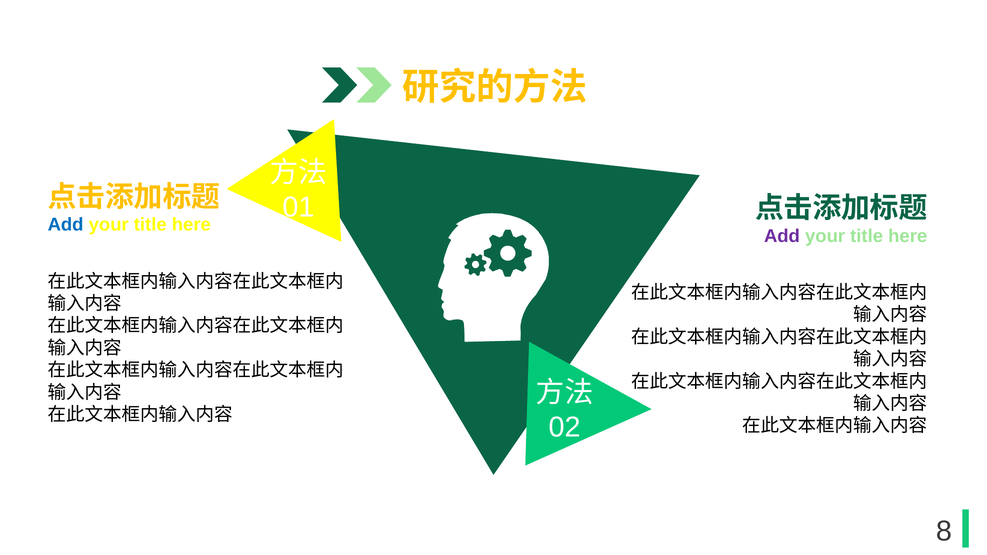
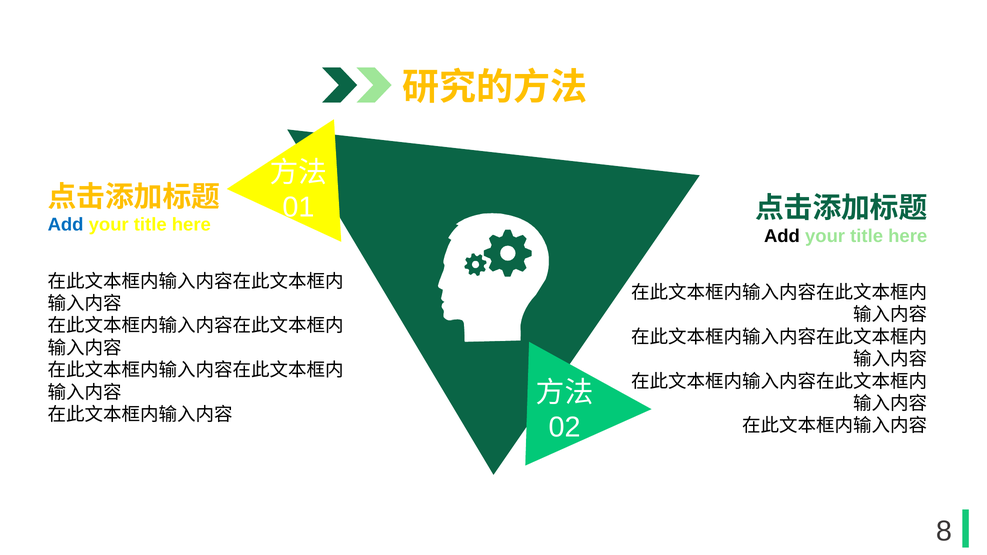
Add at (782, 236) colour: purple -> black
